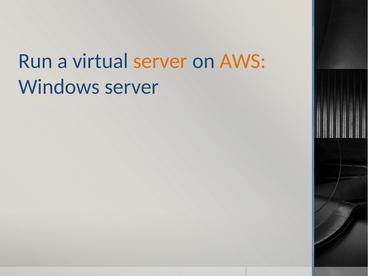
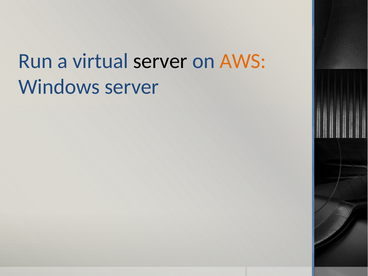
server at (160, 61) colour: orange -> black
